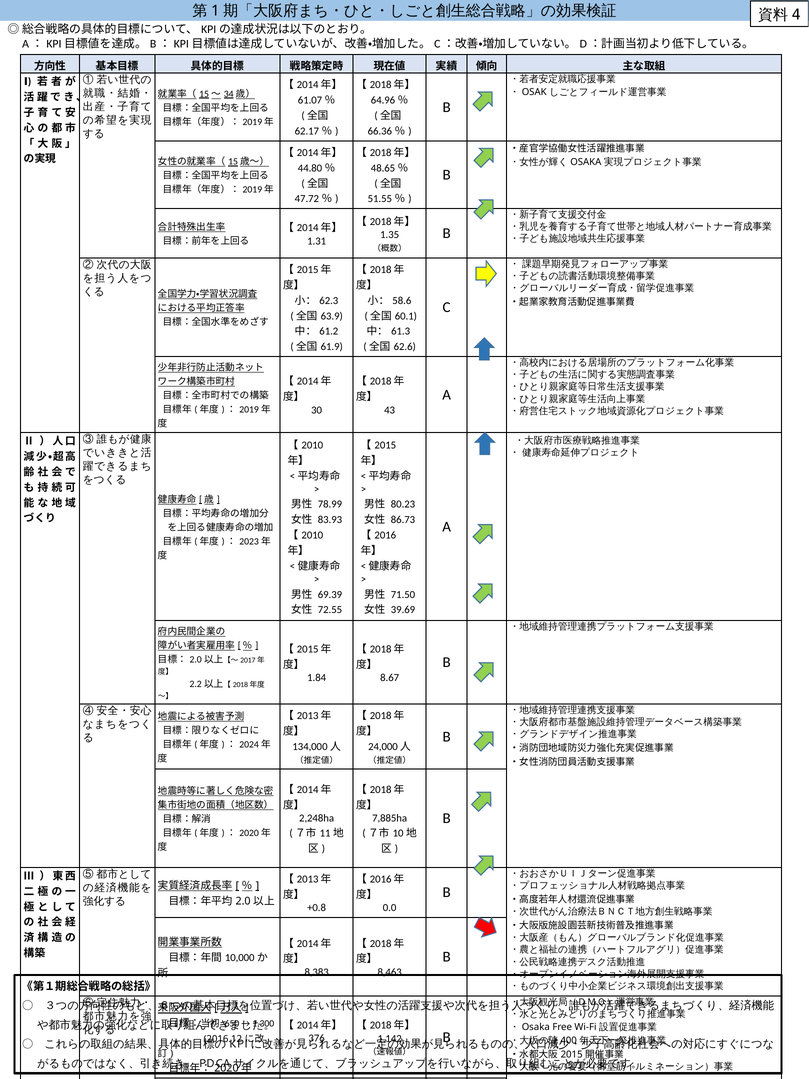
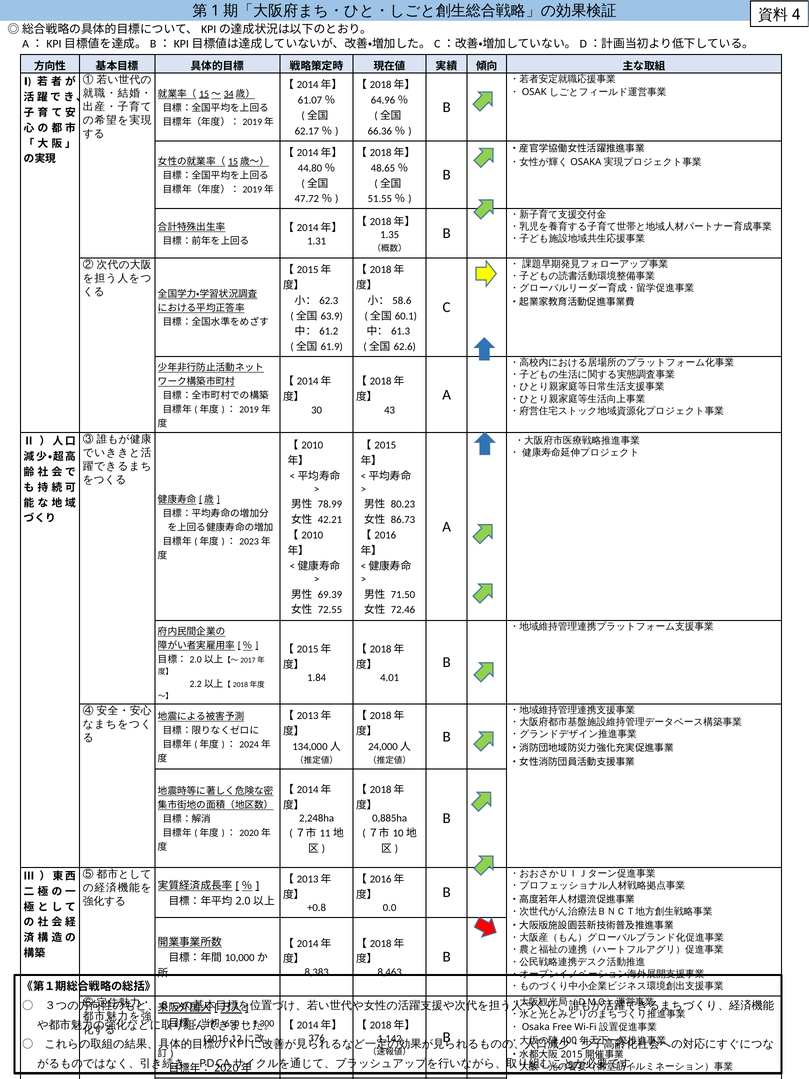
83.93: 83.93 -> 42.21
39.69: 39.69 -> 72.46
8.67: 8.67 -> 4.01
7,885ha: 7,885ha -> 0,885ha
